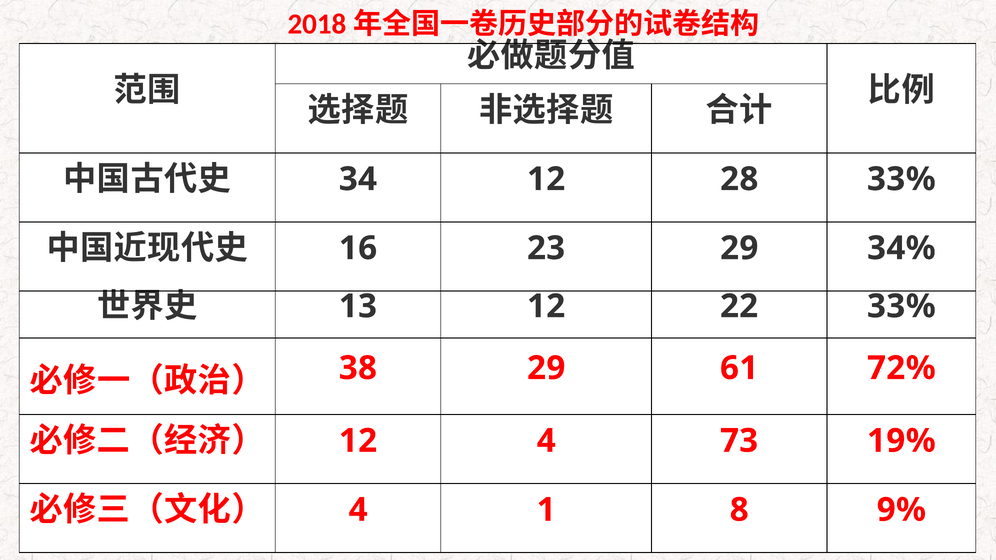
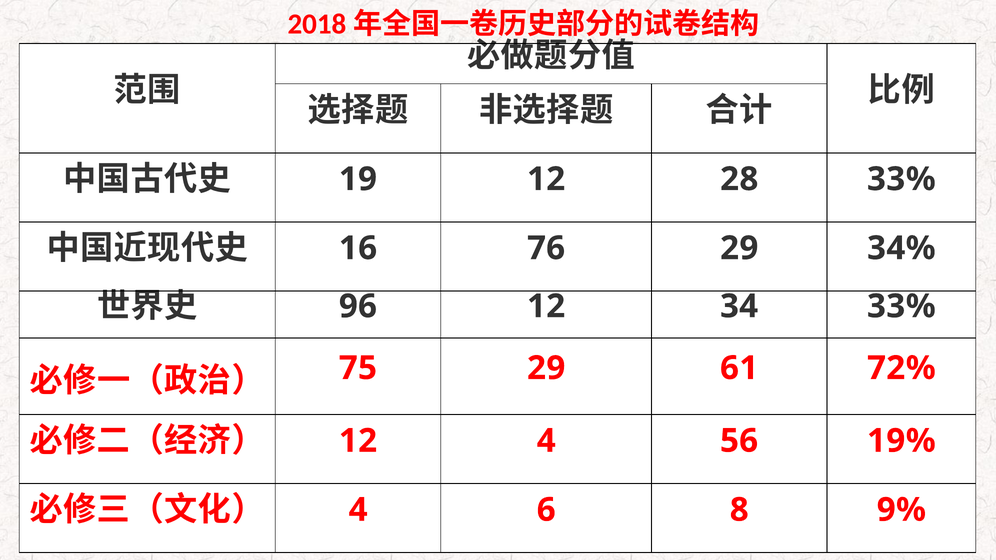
34: 34 -> 19
23: 23 -> 76
13: 13 -> 96
22: 22 -> 34
38: 38 -> 75
73: 73 -> 56
1: 1 -> 6
